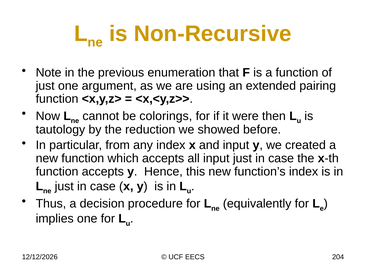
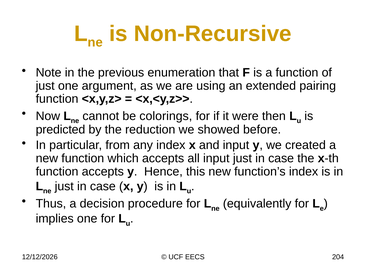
tautology: tautology -> predicted
